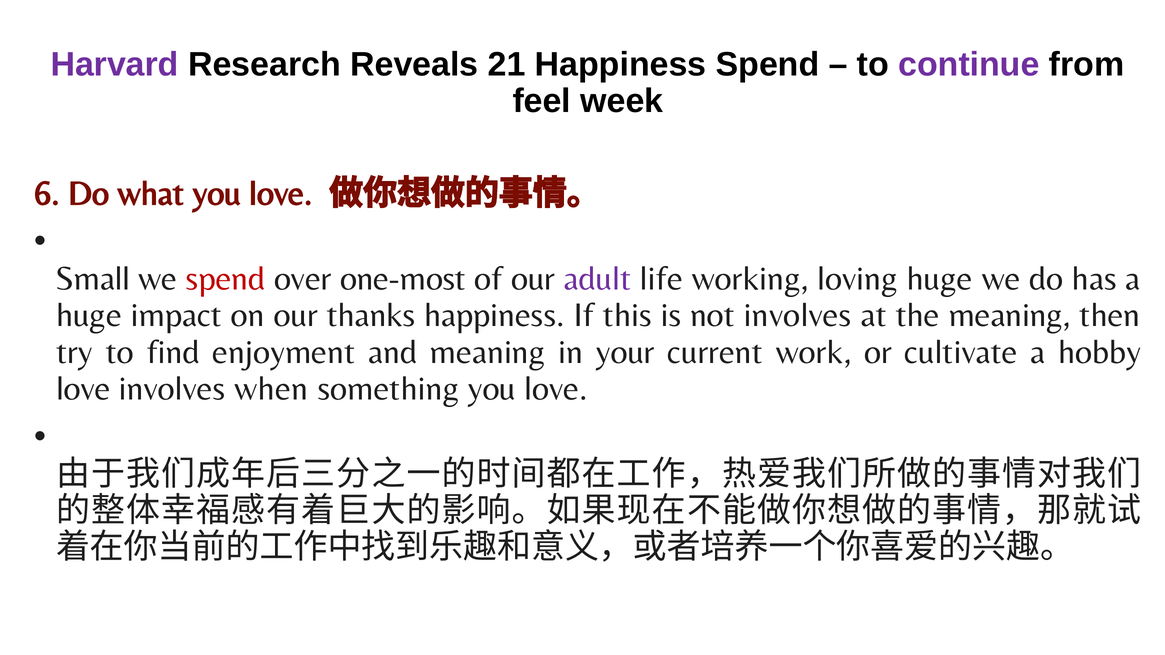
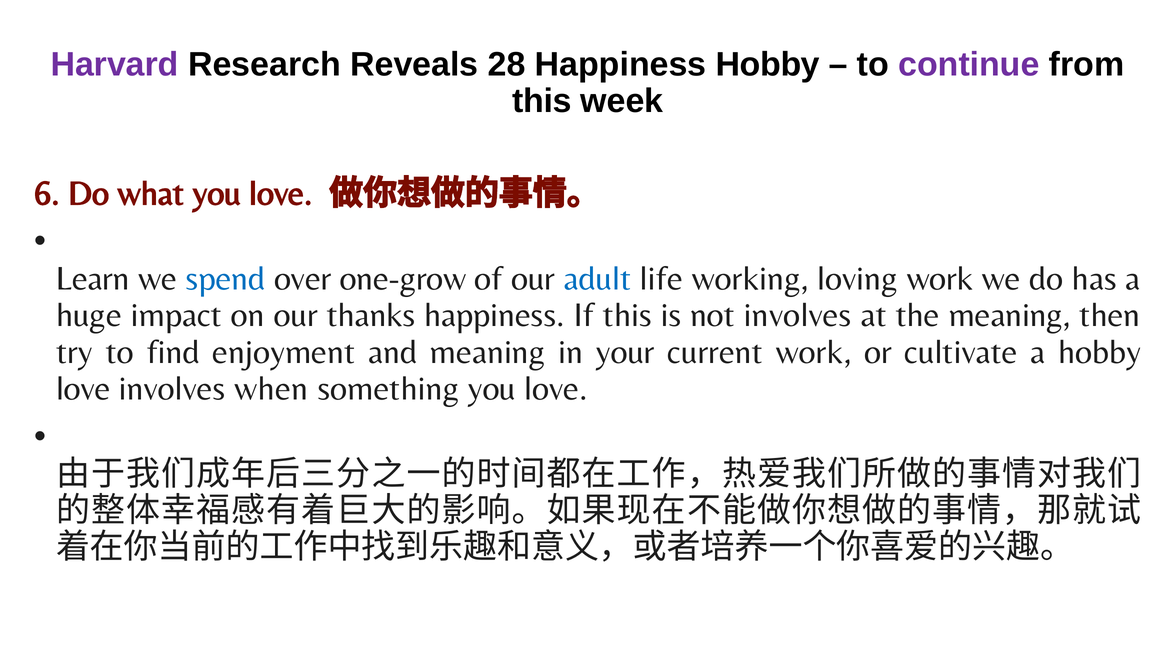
21: 21 -> 28
Happiness Spend: Spend -> Hobby
feel at (542, 101): feel -> this
Small: Small -> Learn
spend at (226, 279) colour: red -> blue
one-most: one-most -> one-grow
adult colour: purple -> blue
loving huge: huge -> work
